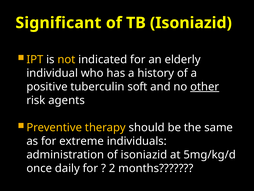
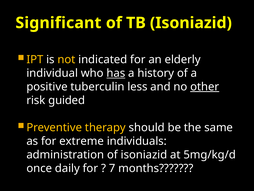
has underline: none -> present
soft: soft -> less
agents: agents -> guided
2: 2 -> 7
